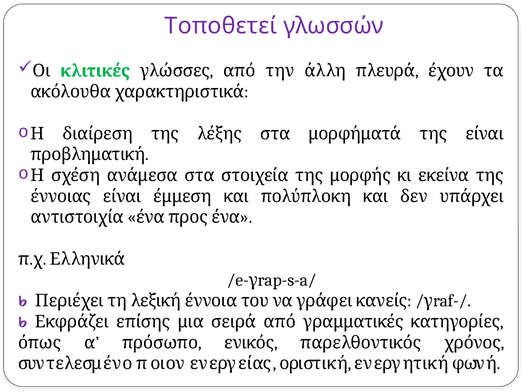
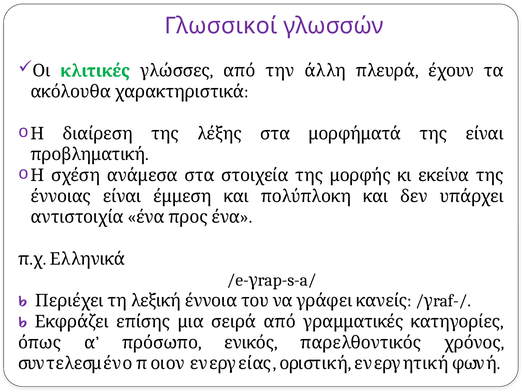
Τοποθετεί: Τοποθετεί -> Γλωσσικοί
